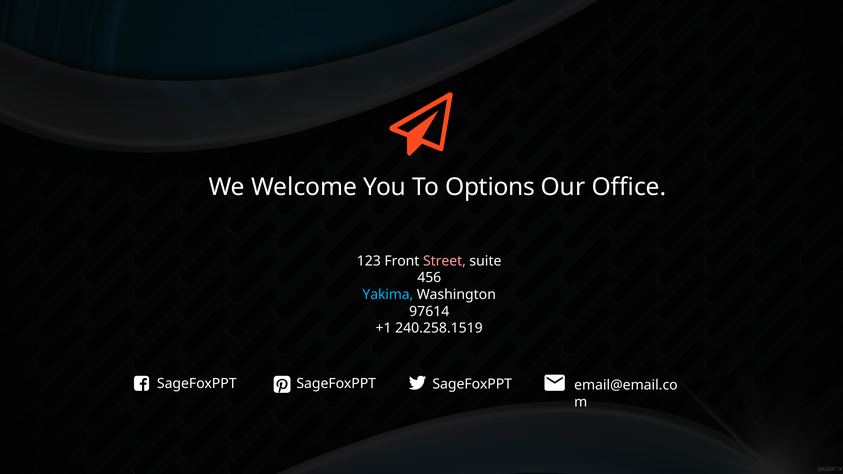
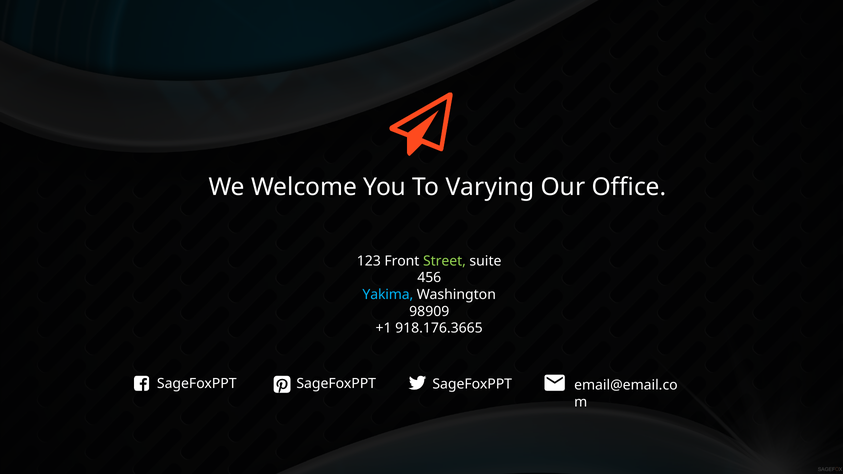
Options: Options -> Varying
Street colour: pink -> light green
97614: 97614 -> 98909
240.258.1519: 240.258.1519 -> 918.176.3665
